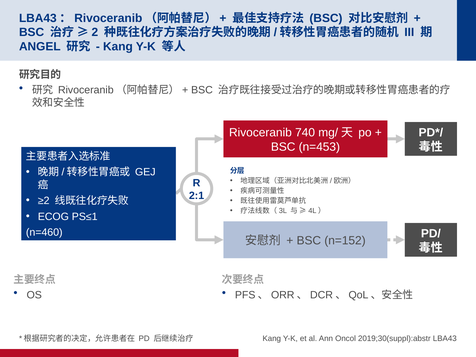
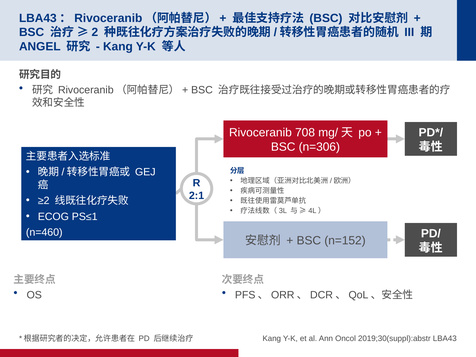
740: 740 -> 708
n=453: n=453 -> n=306
